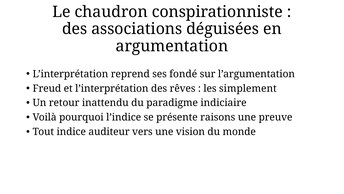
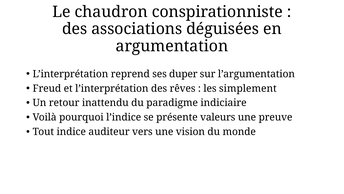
fondé: fondé -> duper
raisons: raisons -> valeurs
